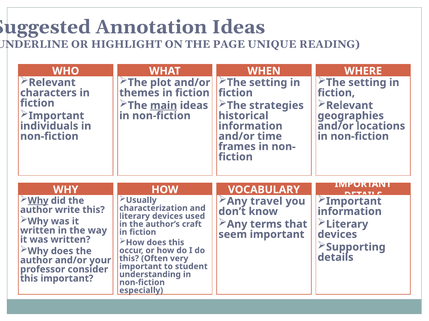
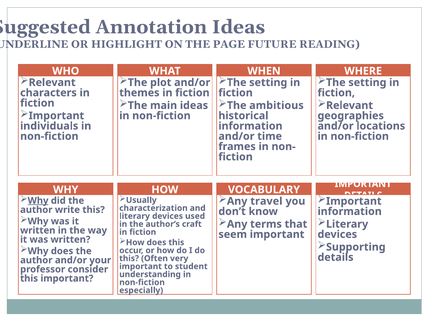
UNIQUE: UNIQUE -> FUTURE
main underline: present -> none
strategies: strategies -> ambitious
